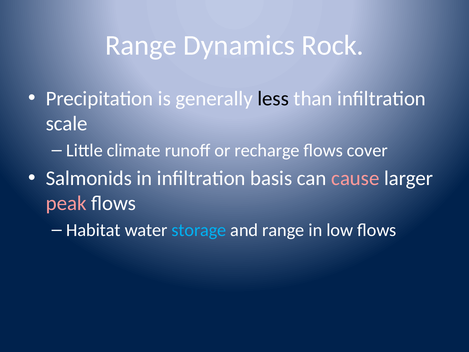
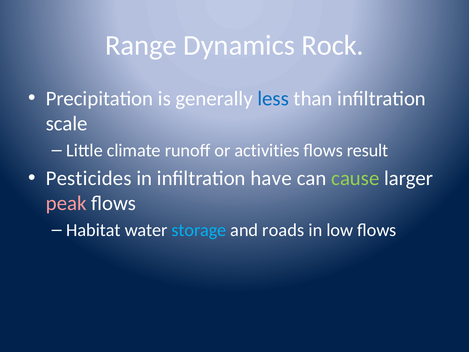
less colour: black -> blue
recharge: recharge -> activities
cover: cover -> result
Salmonids: Salmonids -> Pesticides
basis: basis -> have
cause colour: pink -> light green
and range: range -> roads
